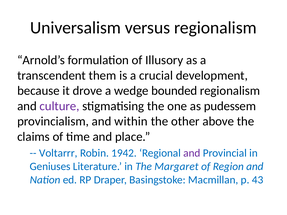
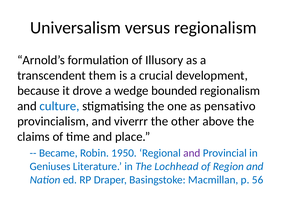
culture colour: purple -> blue
pudessem: pudessem -> pensativo
within: within -> viverrr
Voltarrr: Voltarrr -> Became
1942: 1942 -> 1950
Margaret: Margaret -> Lochhead
43: 43 -> 56
